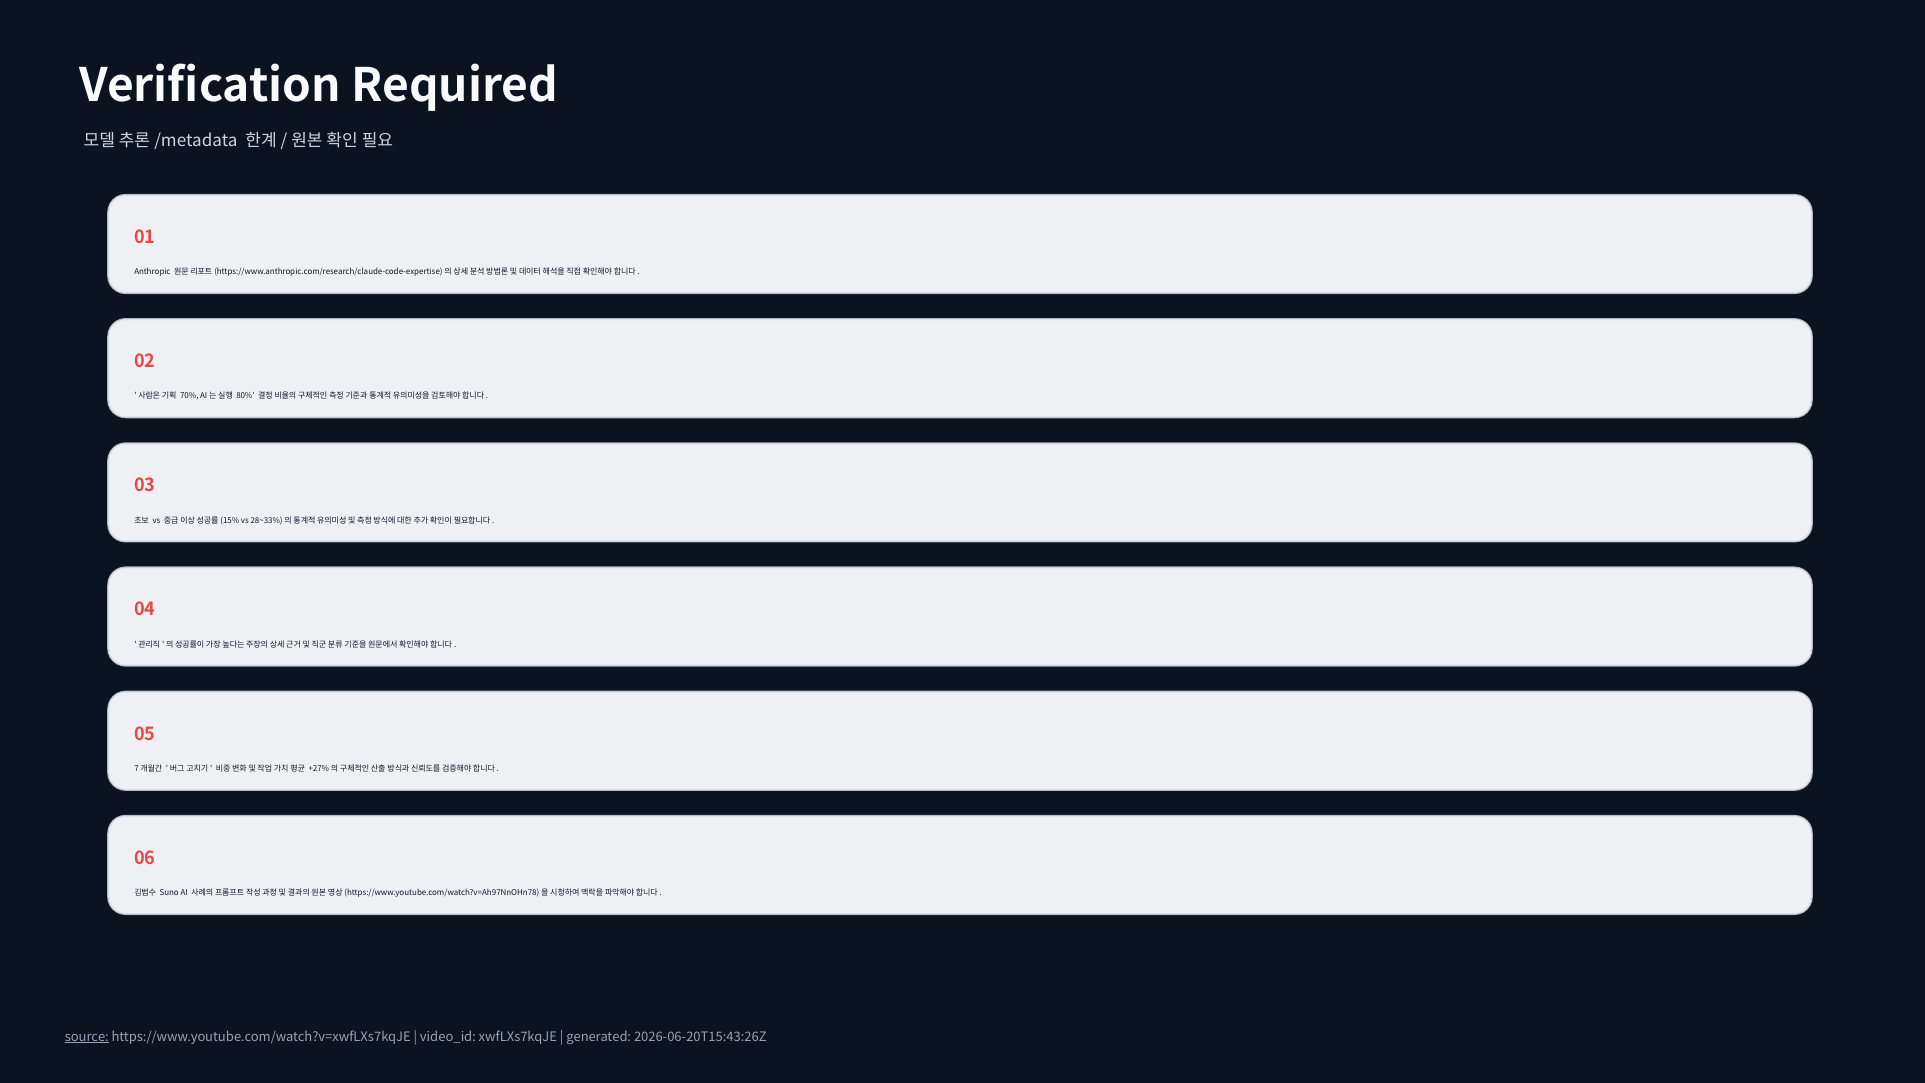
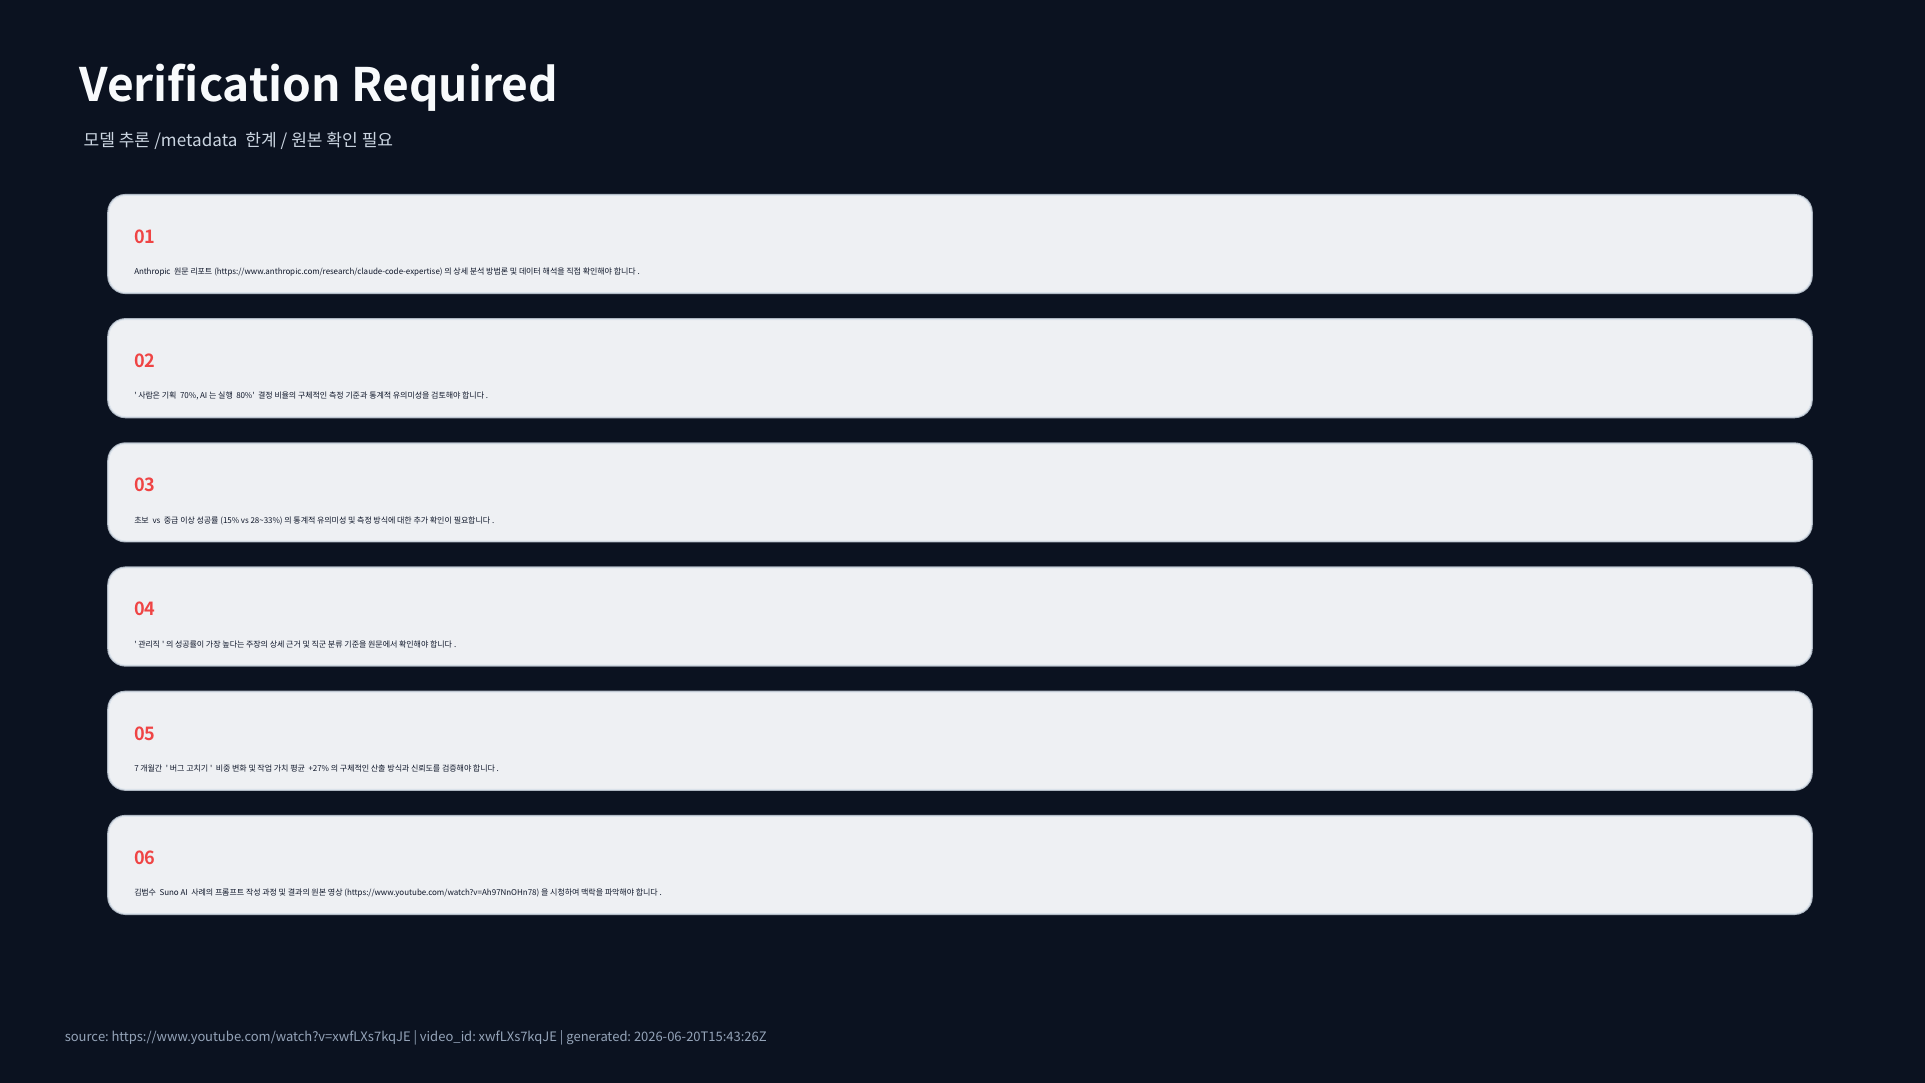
source underline: present -> none
